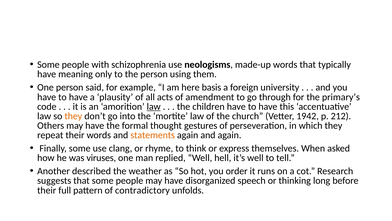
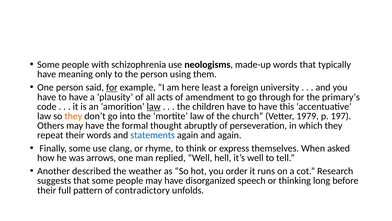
for at (112, 87) underline: none -> present
basis: basis -> least
1942: 1942 -> 1979
212: 212 -> 197
gestures: gestures -> abruptly
statements colour: orange -> blue
viruses: viruses -> arrows
